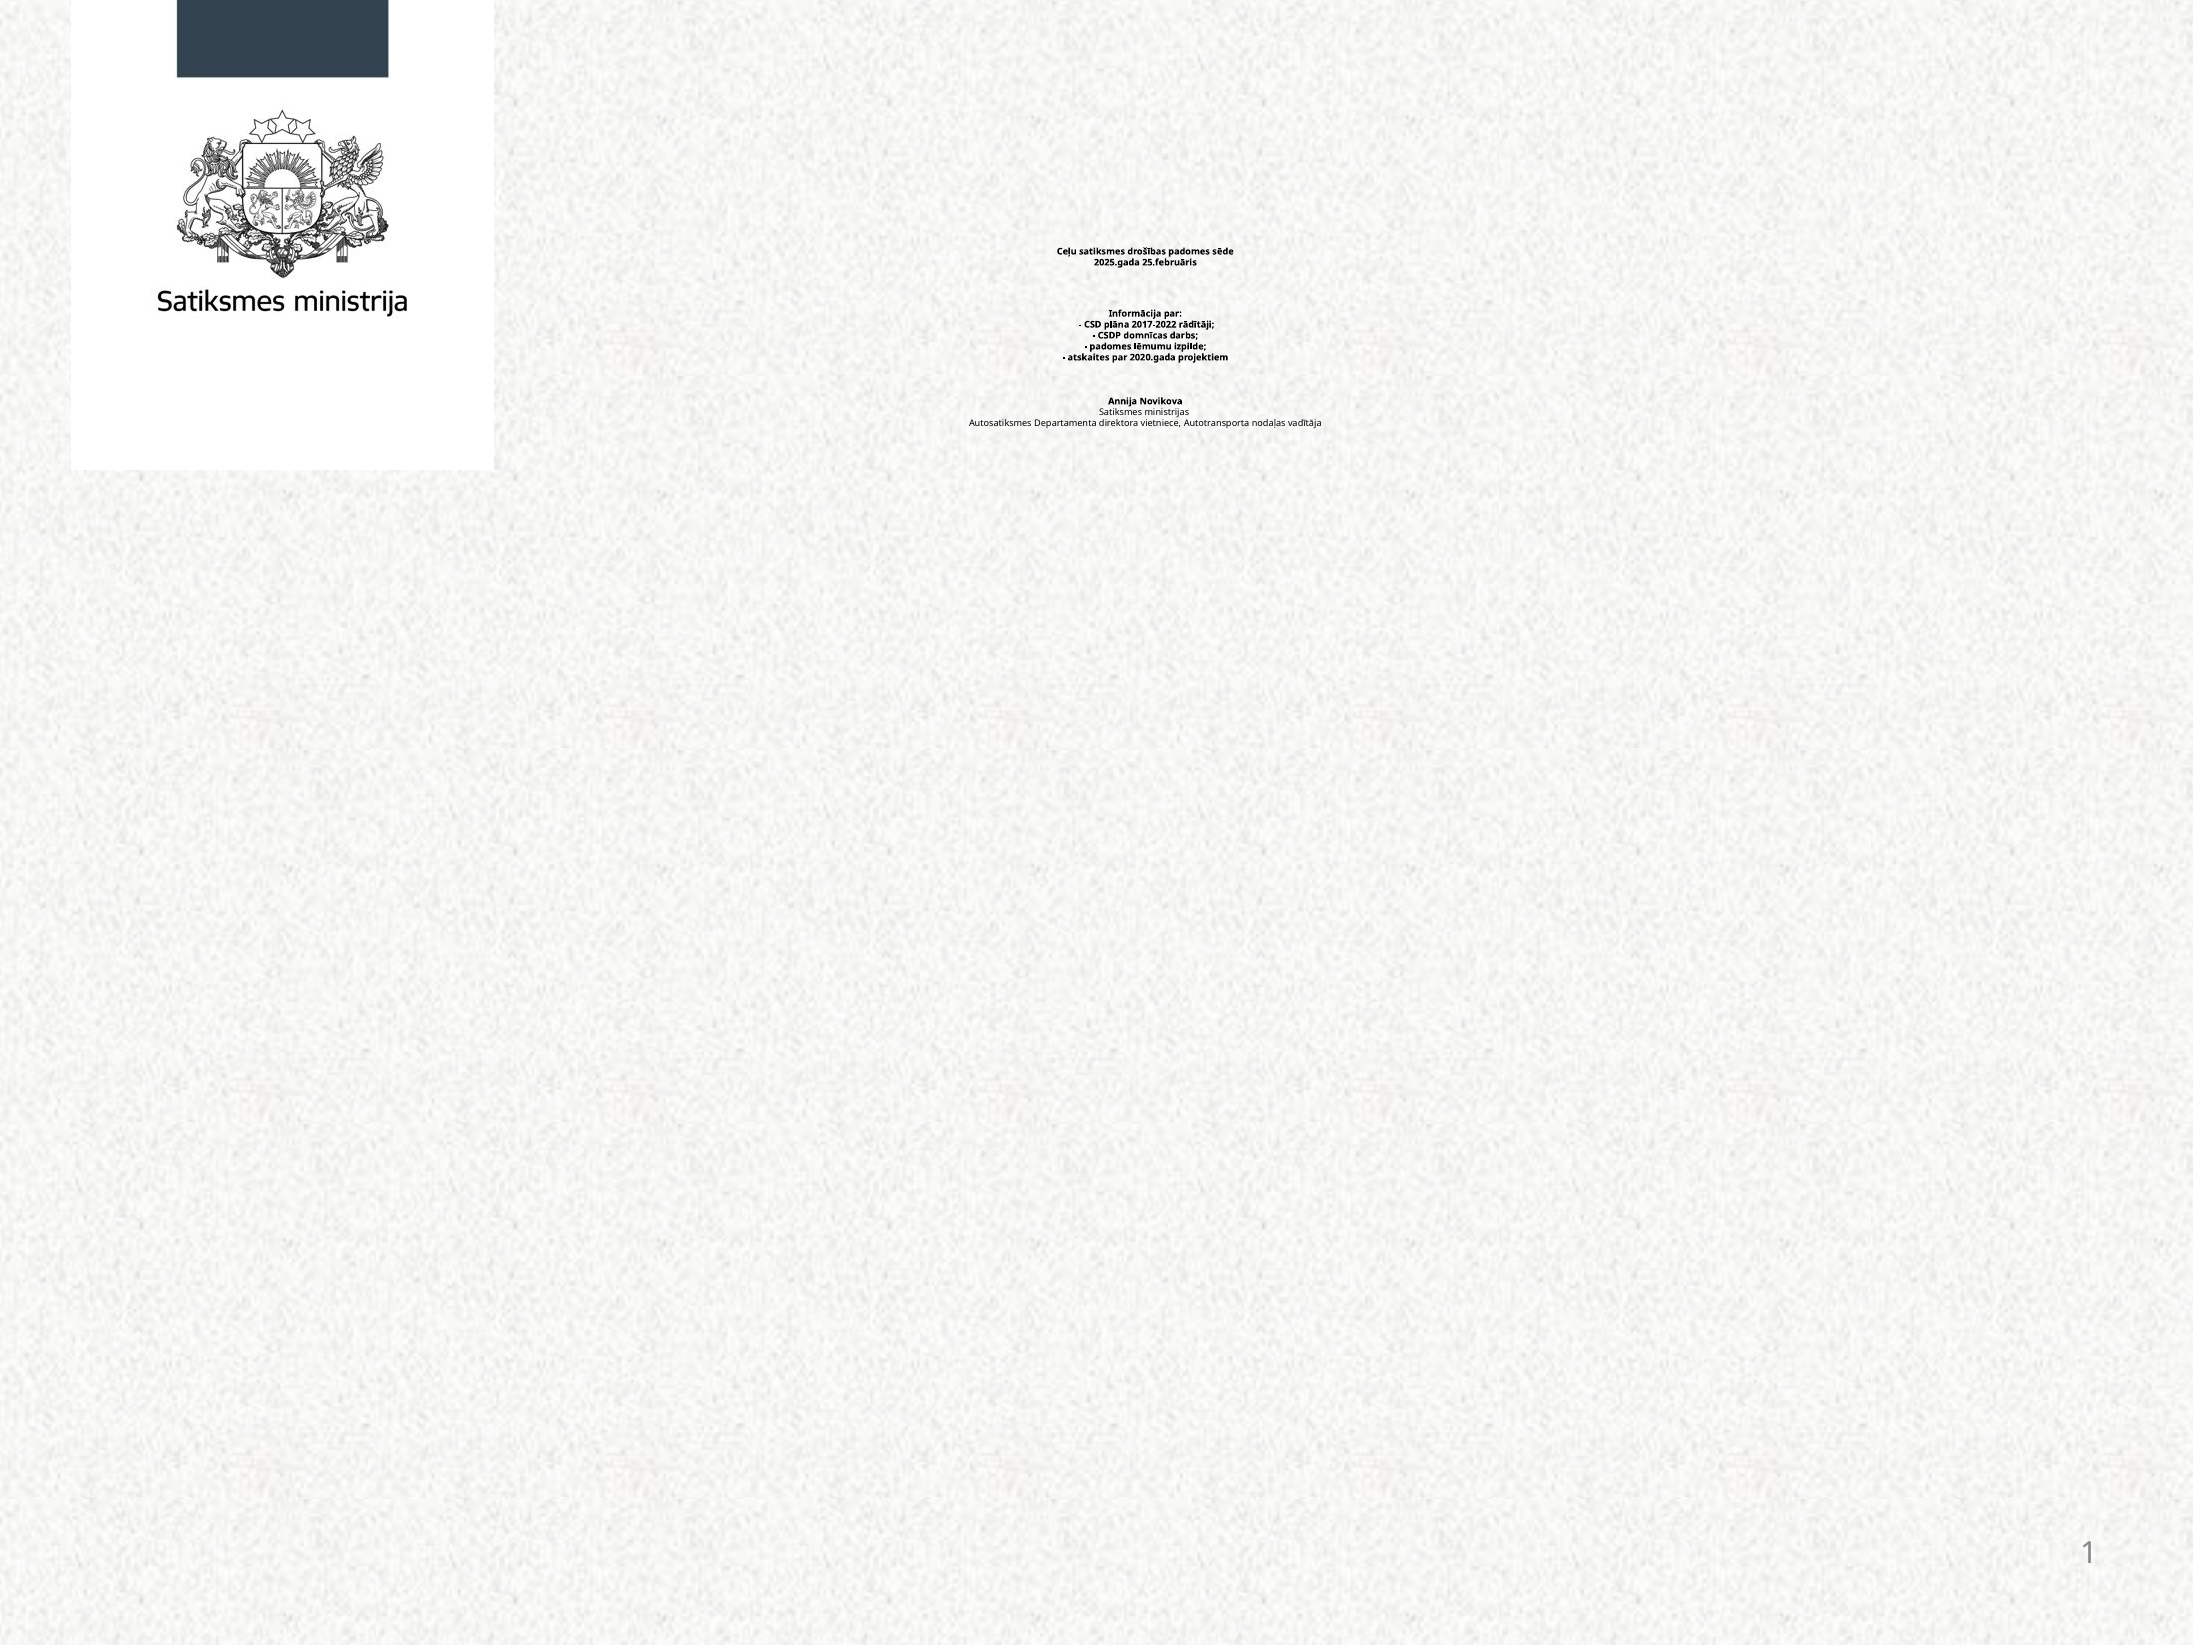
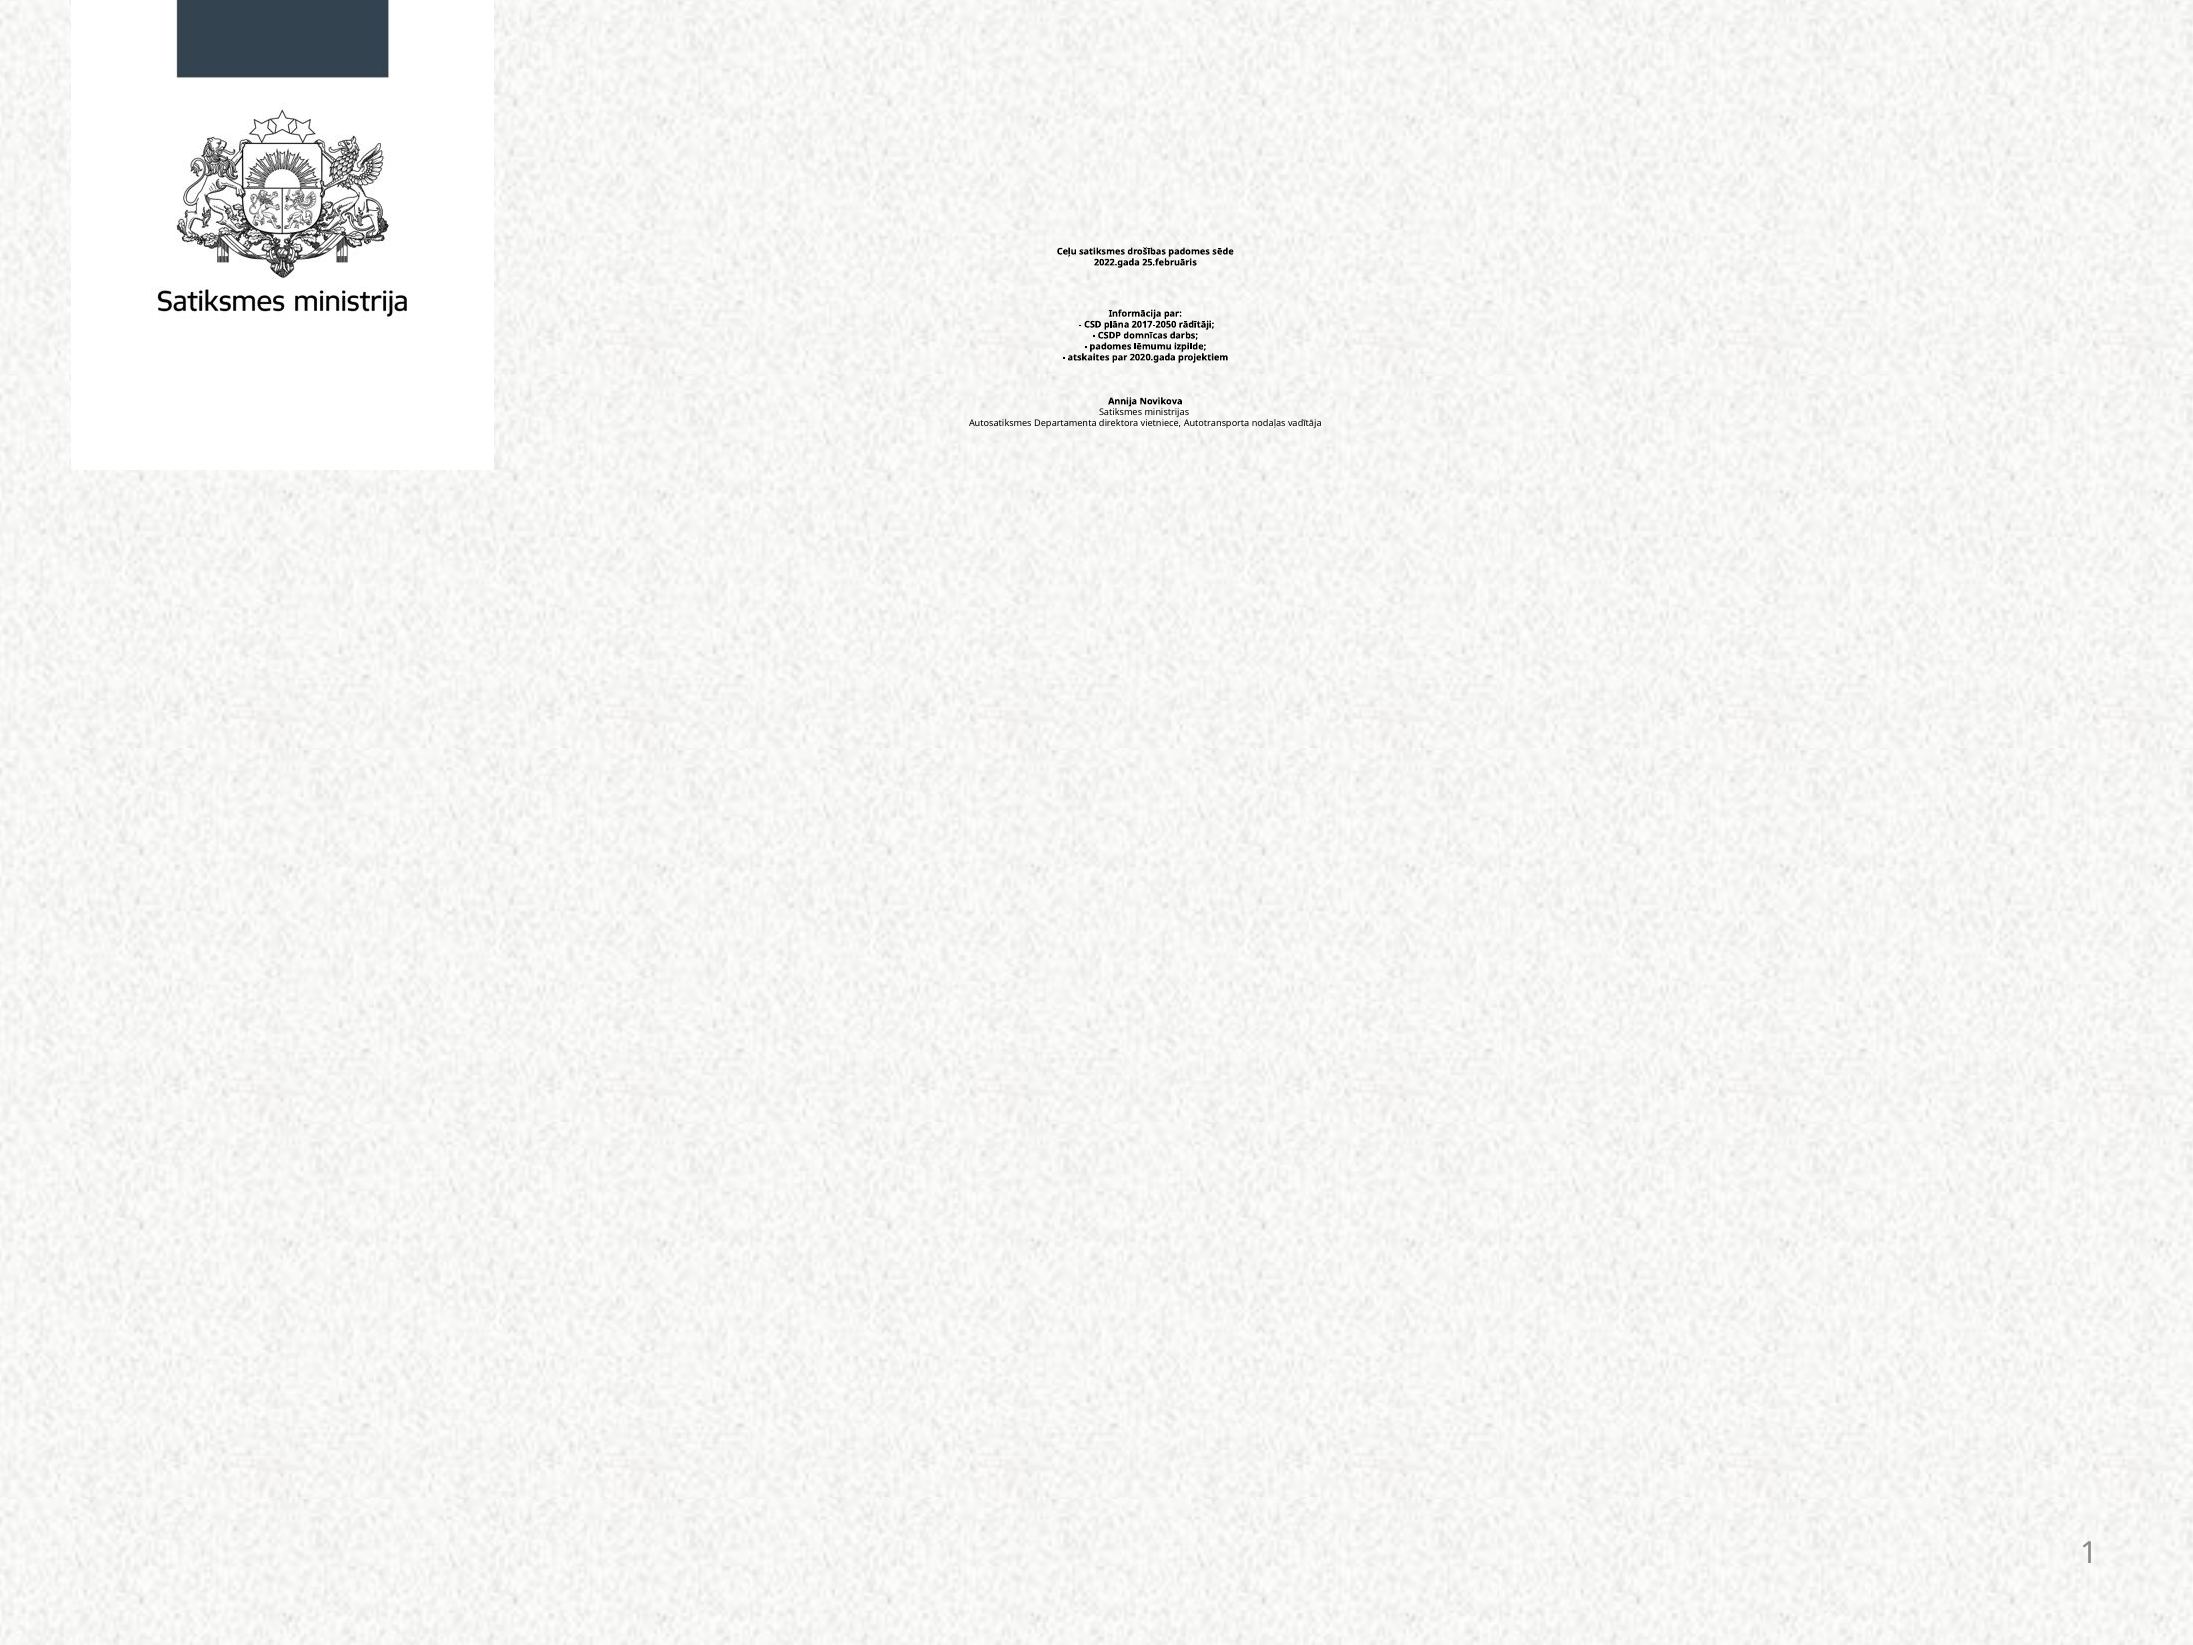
2025.gada: 2025.gada -> 2022.gada
2017-2022: 2017-2022 -> 2017-2050
